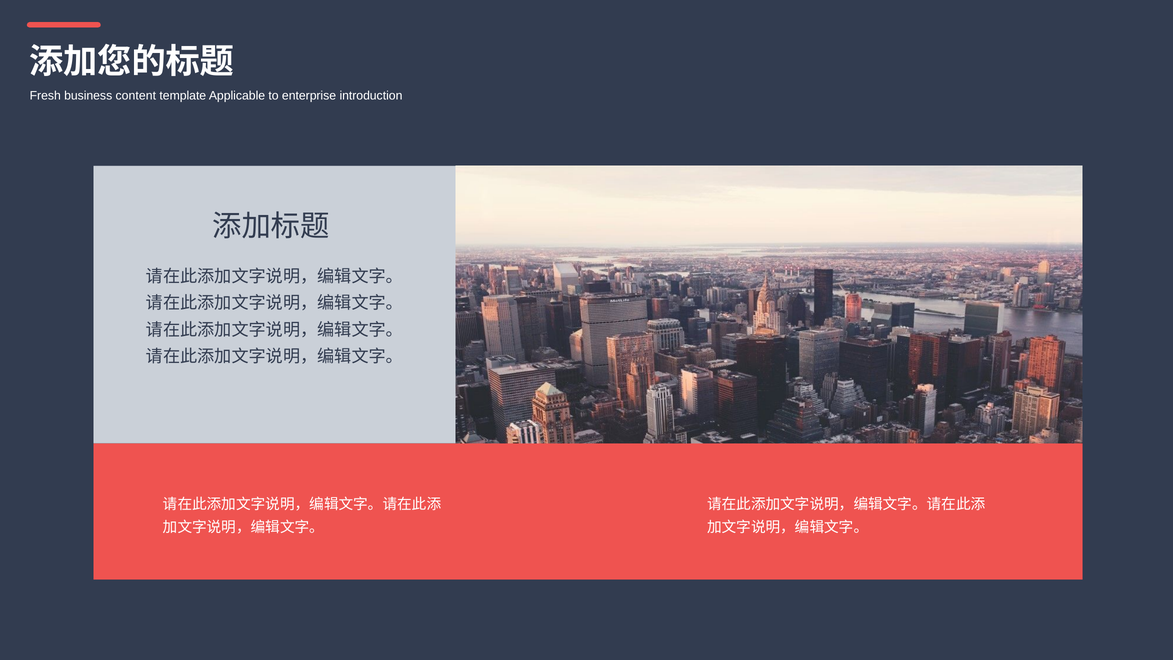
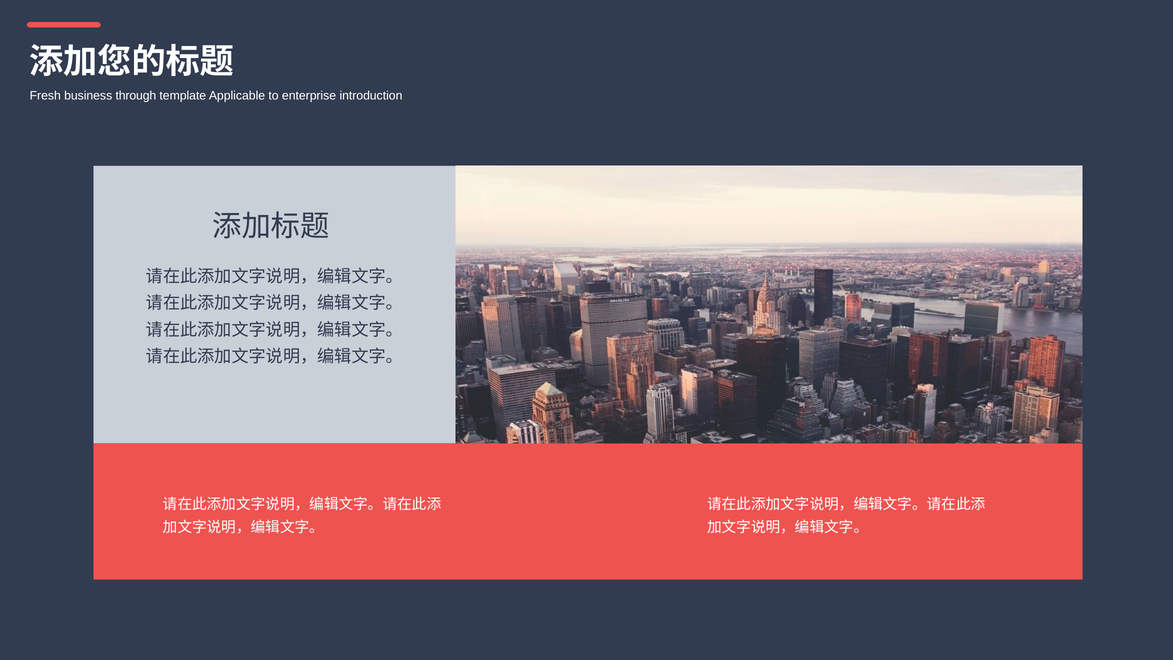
content: content -> through
